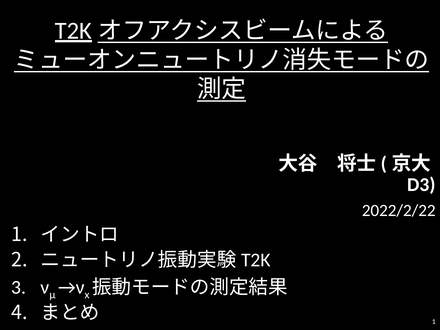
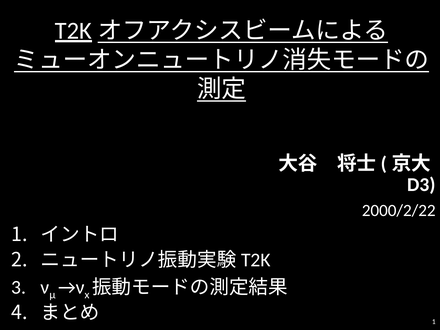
2022/2/22: 2022/2/22 -> 2000/2/22
